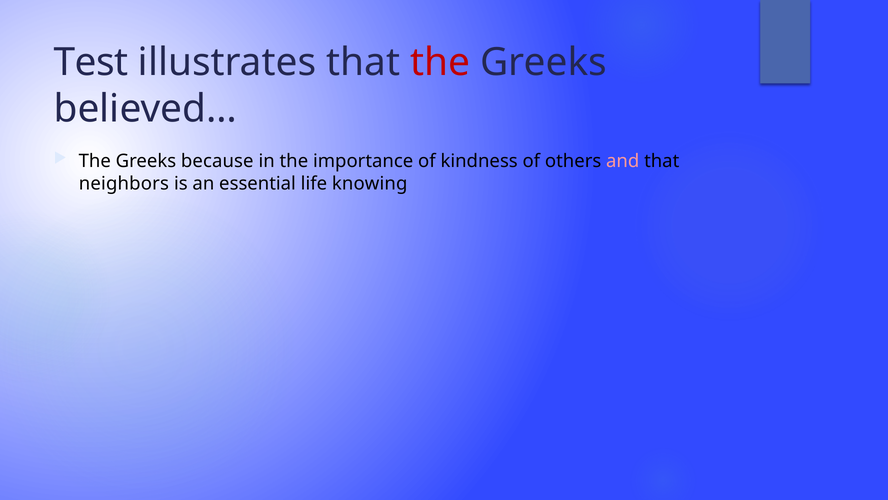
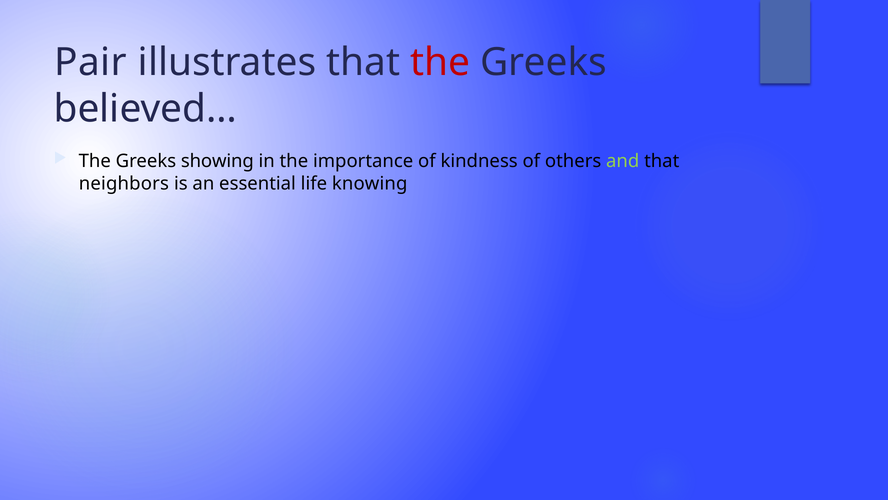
Test: Test -> Pair
because: because -> showing
and colour: pink -> light green
